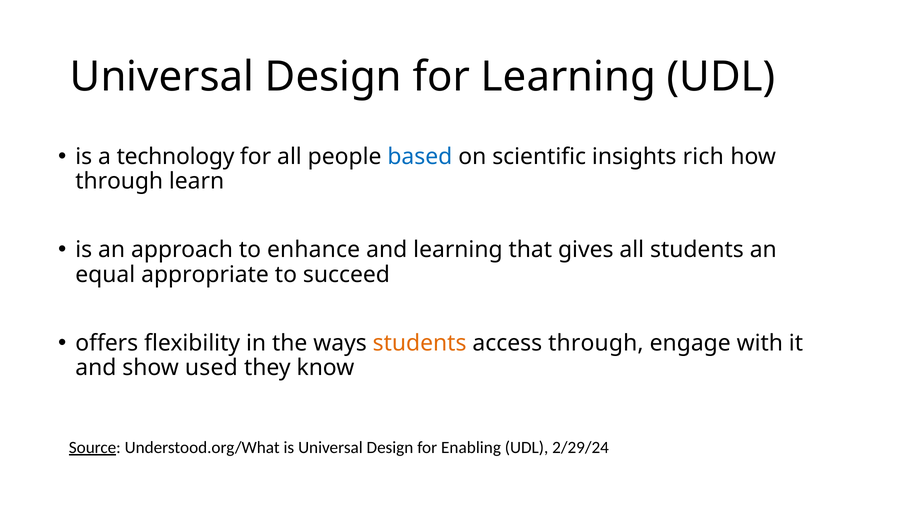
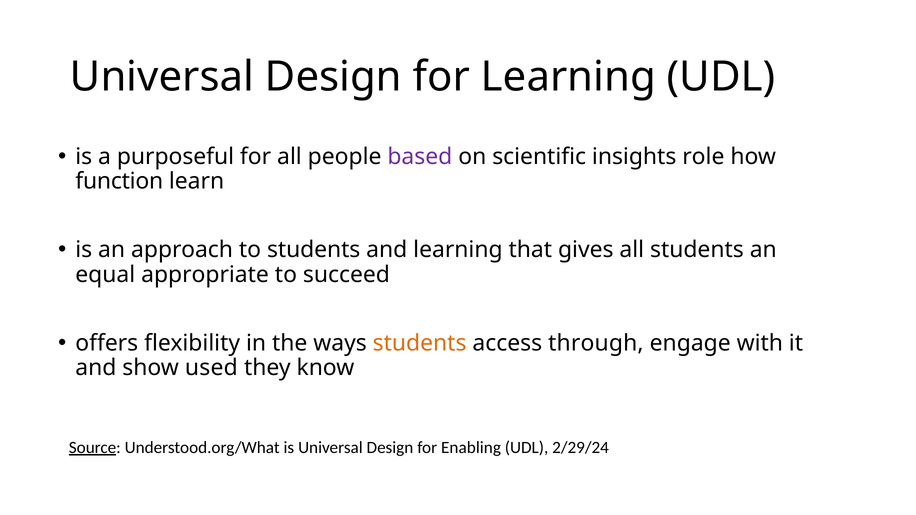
technology: technology -> purposeful
based colour: blue -> purple
rich: rich -> role
through at (119, 181): through -> function
to enhance: enhance -> students
